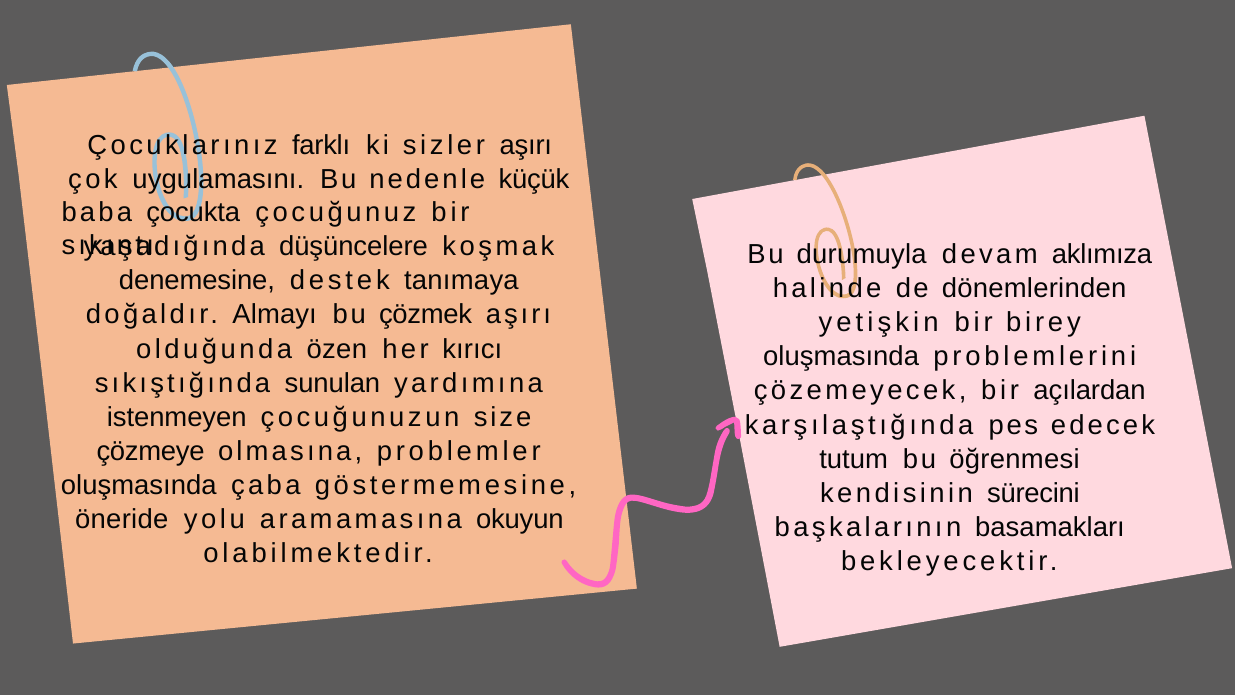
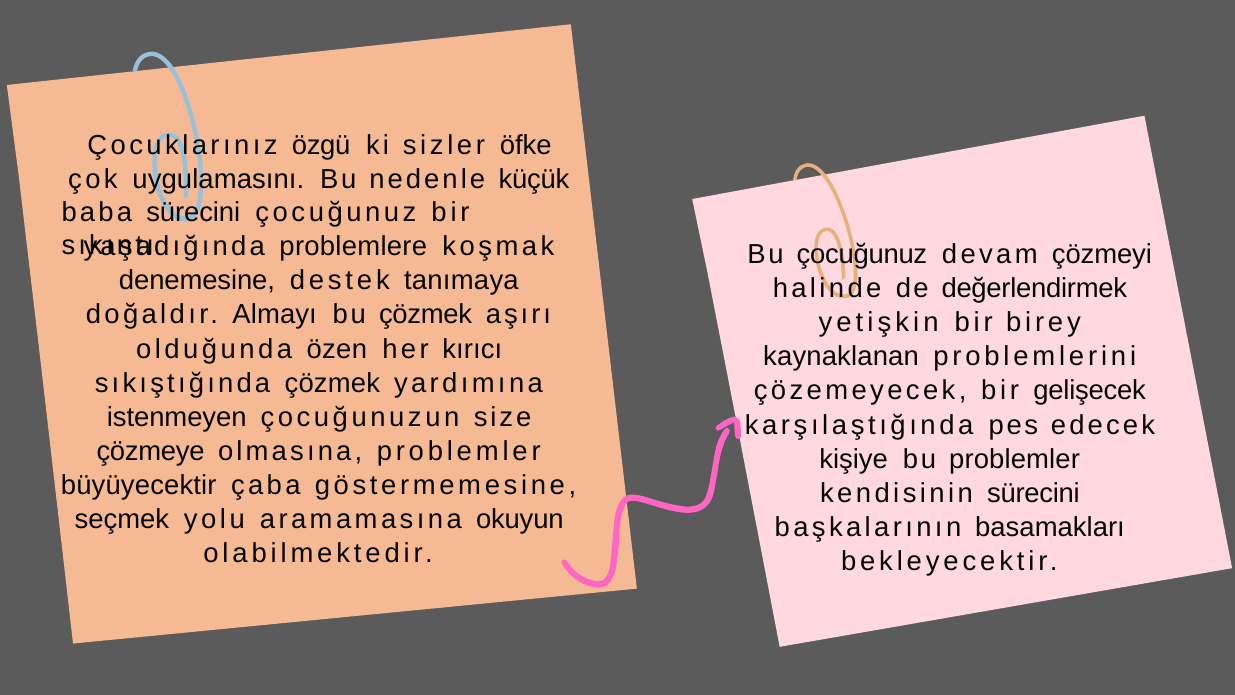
farklı: farklı -> özgü
sizler aşırı: aşırı -> öfke
baba çocukta: çocukta -> sürecini
düşüncelere: düşüncelere -> problemlere
Bu durumuyla: durumuyla -> çocuğunuz
aklımıza: aklımıza -> çözmeyi
dönemlerinden: dönemlerinden -> değerlendirmek
oluşmasında at (841, 357): oluşmasında -> kaynaklanan
sıkıştığında sunulan: sunulan -> çözmek
açılardan: açılardan -> gelişecek
tutum: tutum -> kişiye
bu öğrenmesi: öğrenmesi -> problemler
oluşmasında at (139, 485): oluşmasında -> büyüyecektir
öneride: öneride -> seçmek
